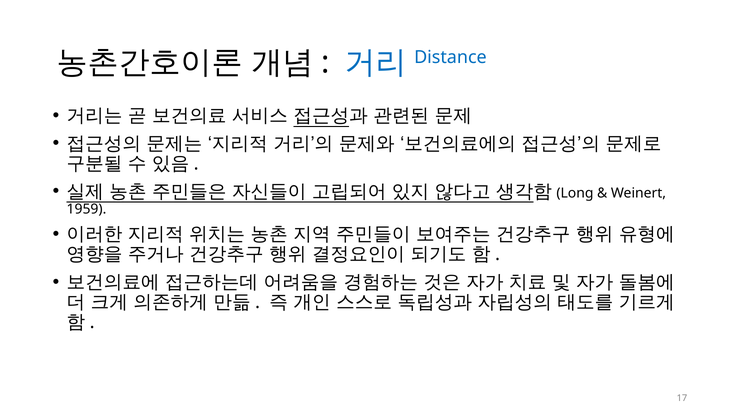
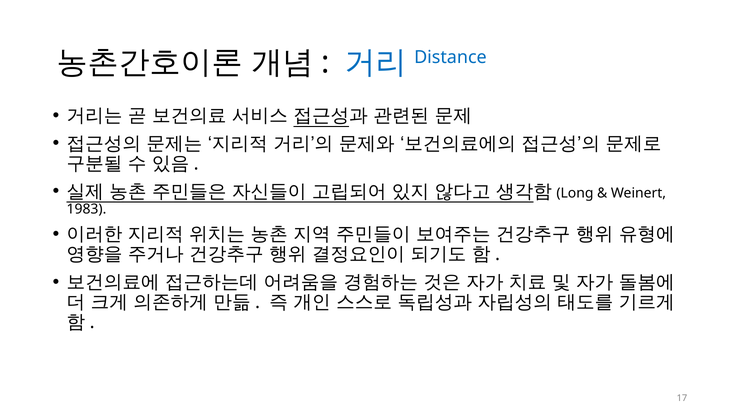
1959: 1959 -> 1983
